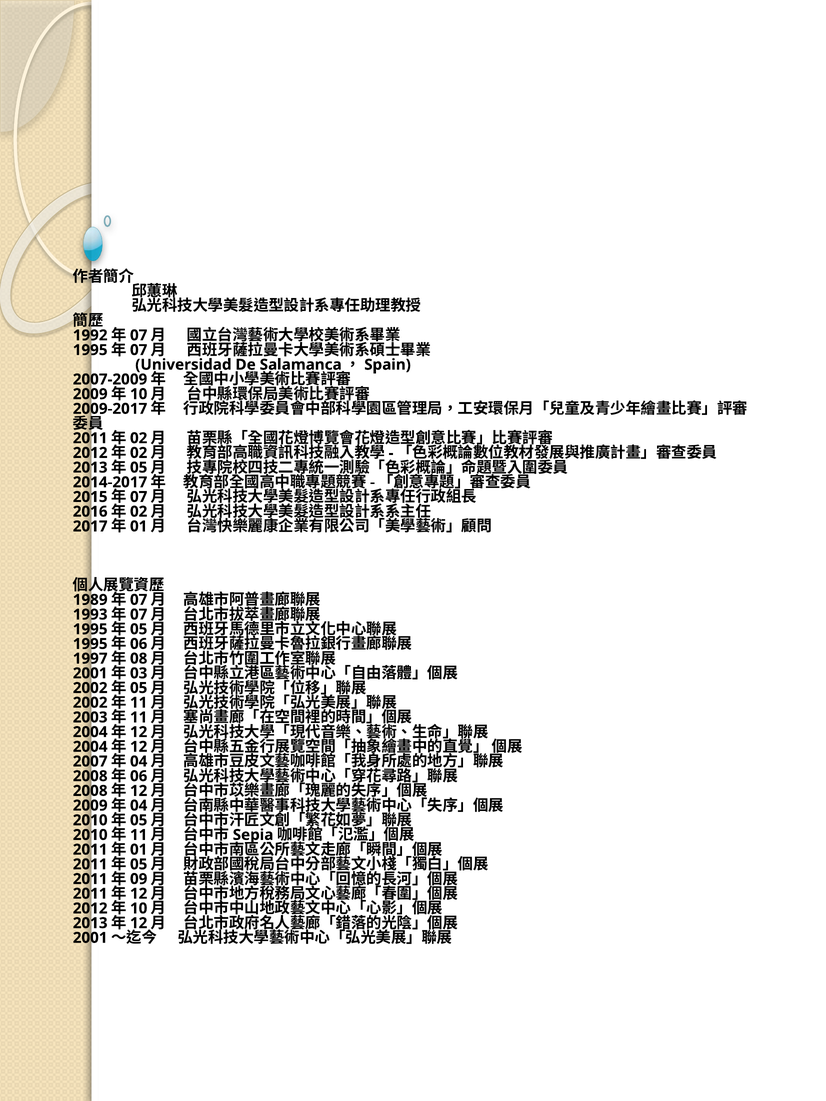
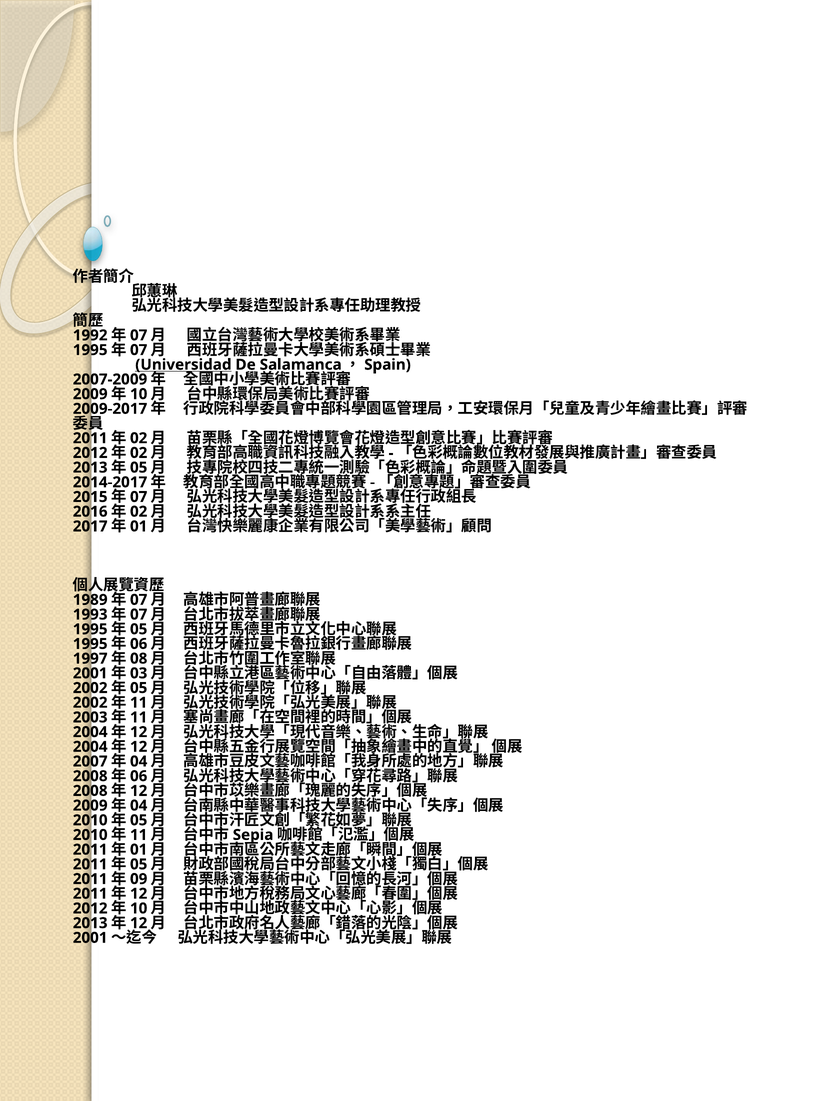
Universidad underline: none -> present
